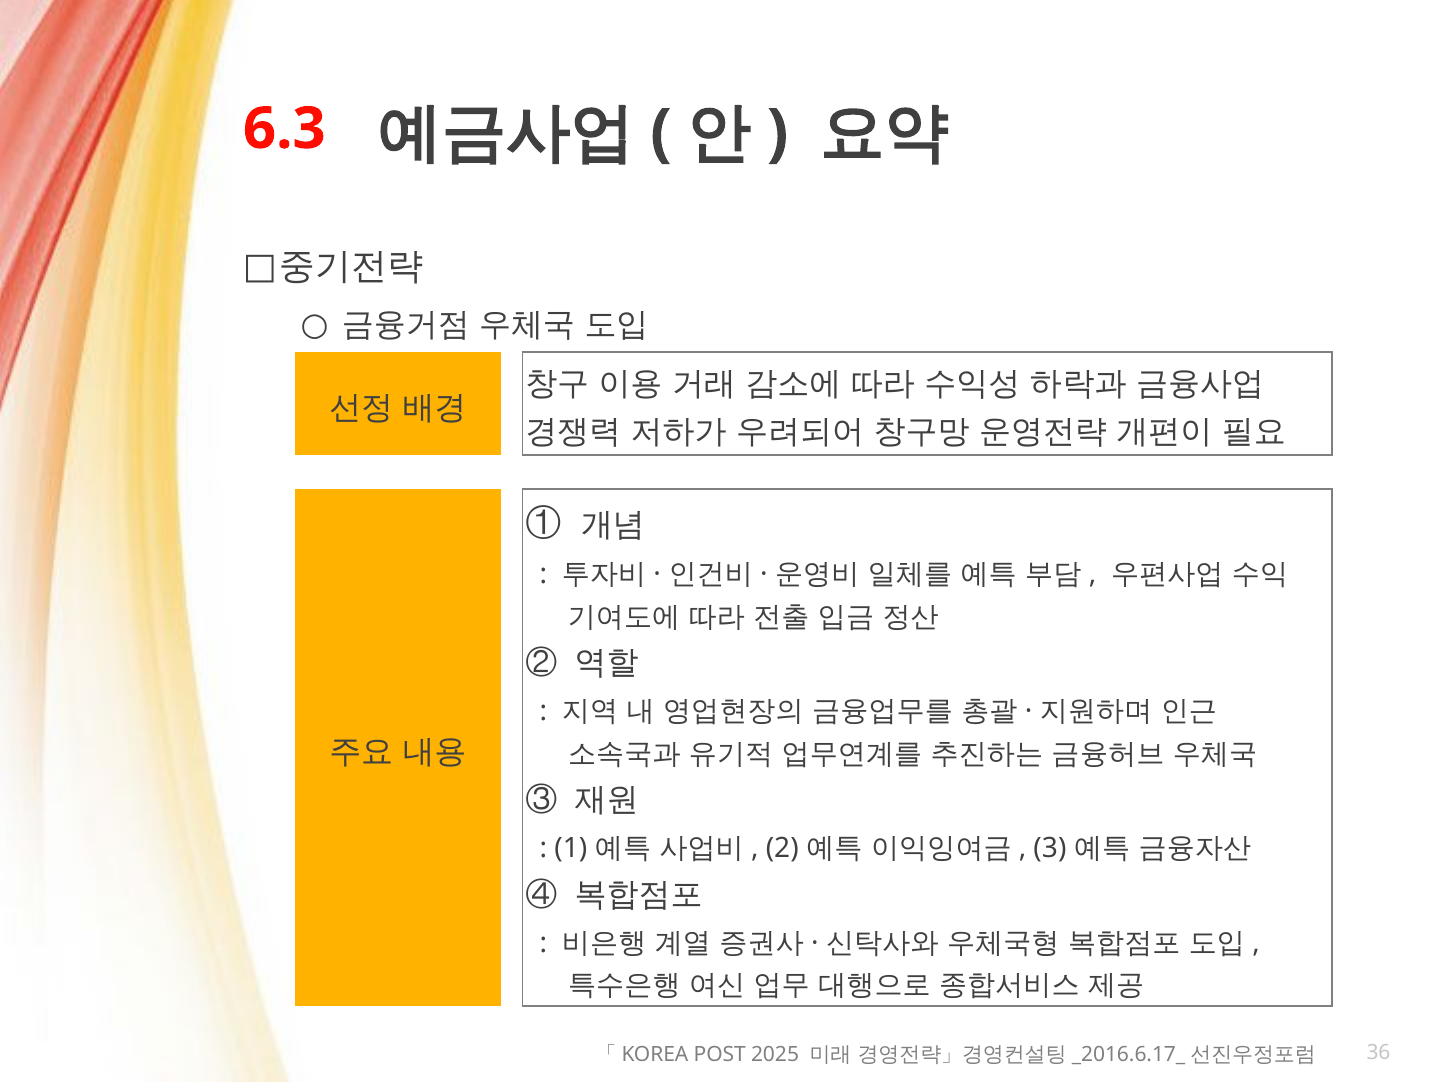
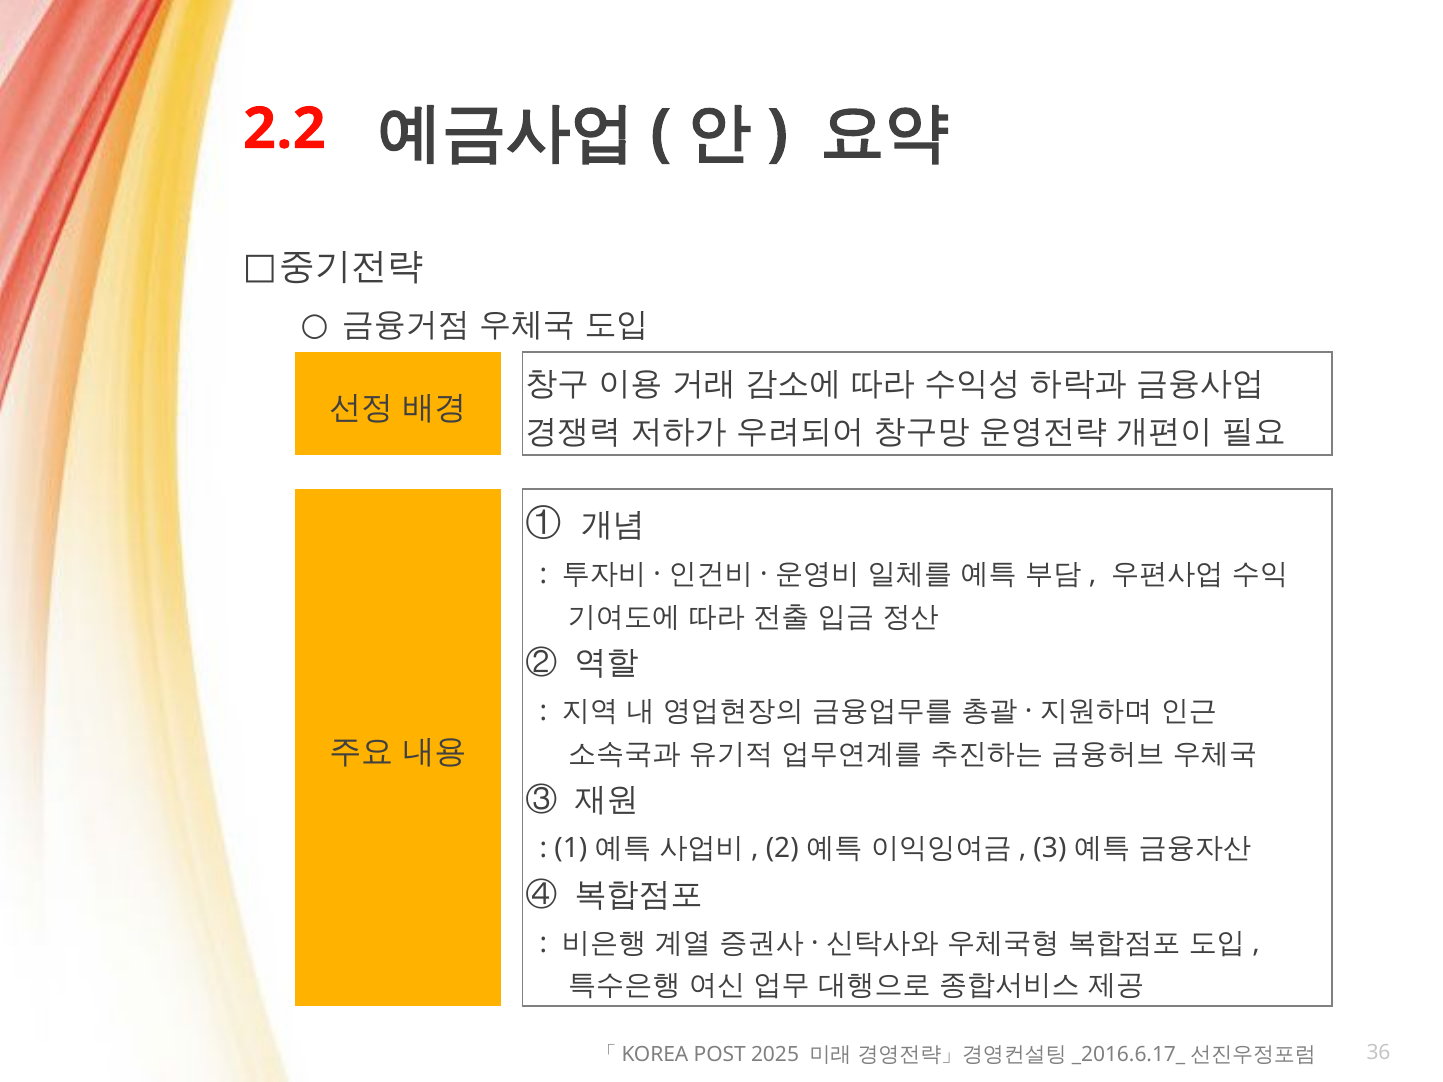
6.3: 6.3 -> 2.2
